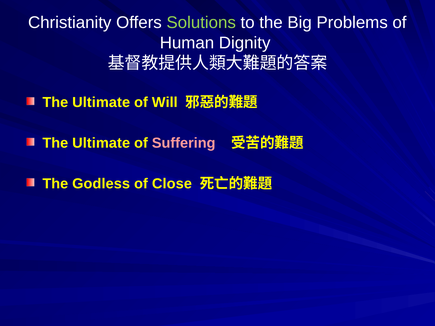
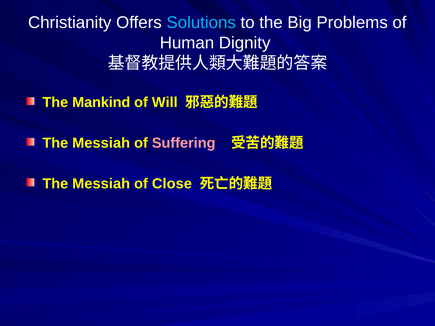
Solutions colour: light green -> light blue
Ultimate at (101, 103): Ultimate -> Mankind
Ultimate at (101, 143): Ultimate -> Messiah
Godless at (101, 184): Godless -> Messiah
